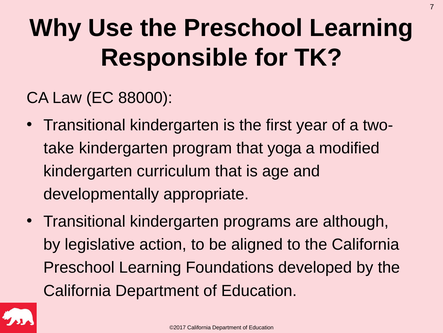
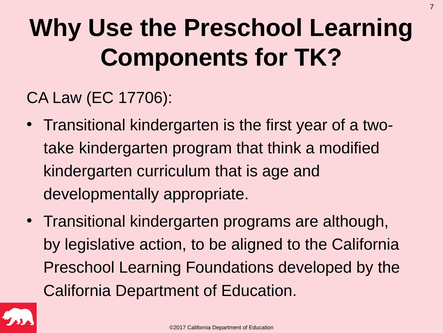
Responsible: Responsible -> Components
88000: 88000 -> 17706
yoga: yoga -> think
